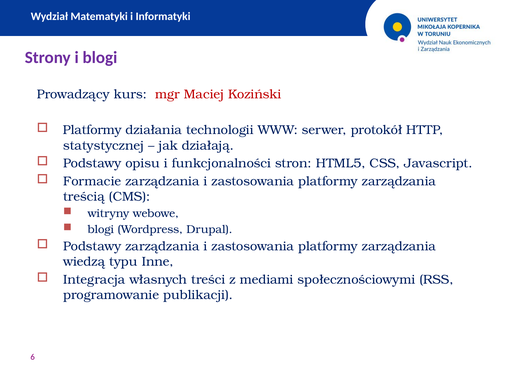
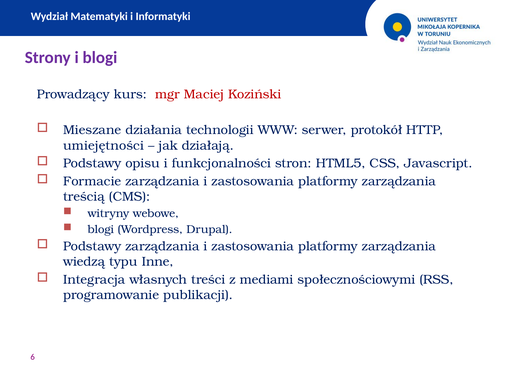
Platformy at (92, 130): Platformy -> Mieszane
statystycznej: statystycznej -> umiejętności
